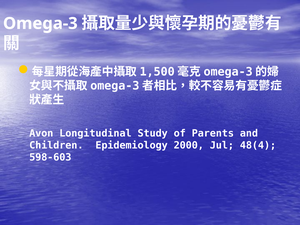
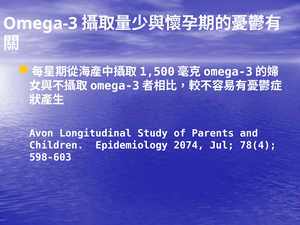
2000: 2000 -> 2074
48(4: 48(4 -> 78(4
